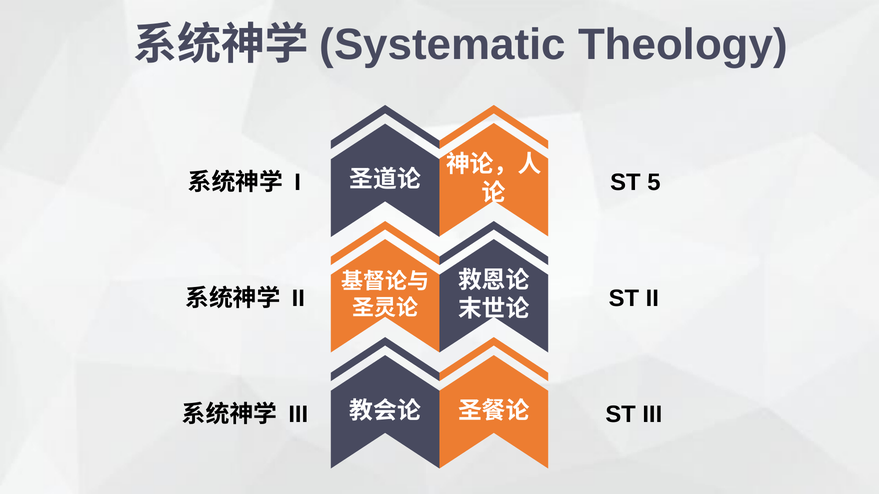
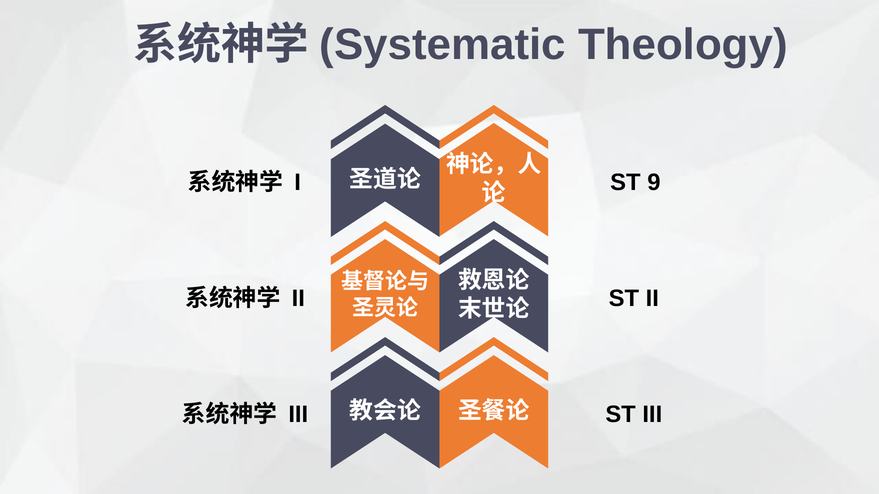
5: 5 -> 9
